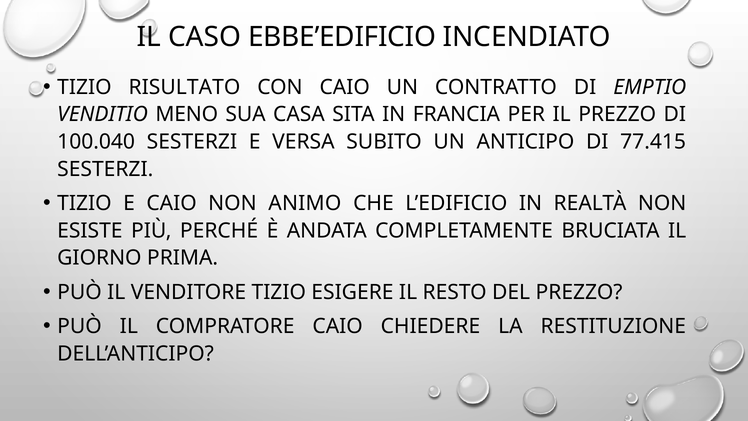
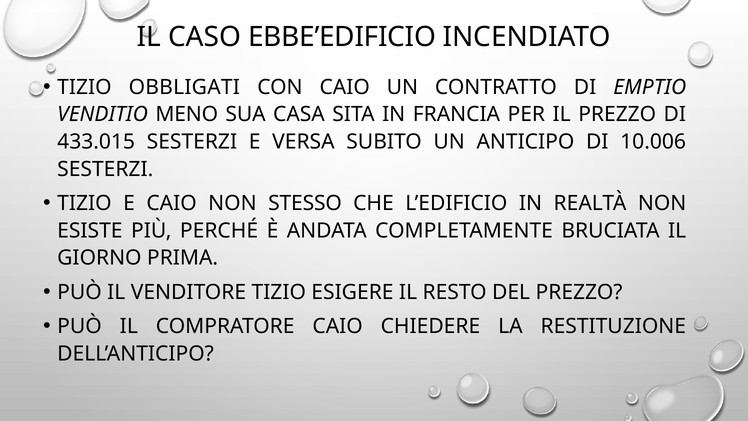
RISULTATO: RISULTATO -> OBBLIGATI
100.040: 100.040 -> 433.015
77.415: 77.415 -> 10.006
ANIMO: ANIMO -> STESSO
